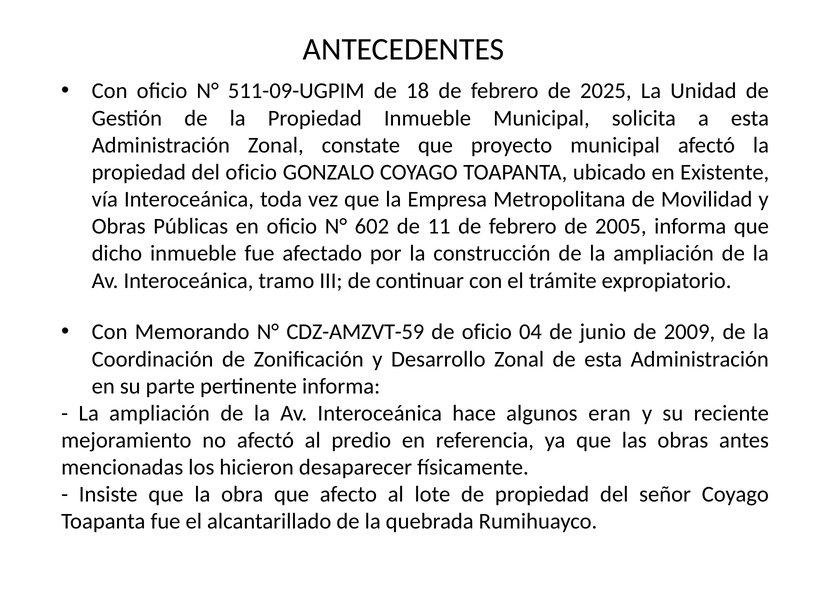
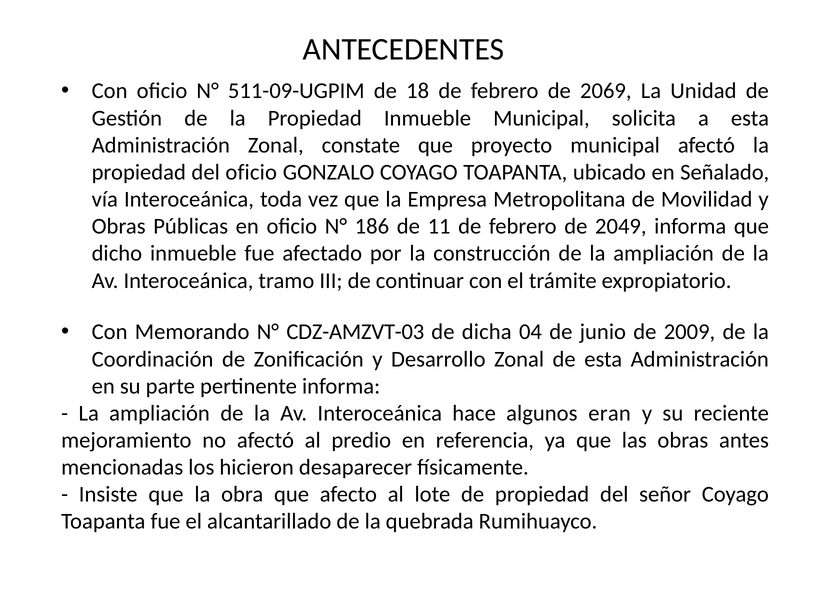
2025: 2025 -> 2069
Existente: Existente -> Señalado
602: 602 -> 186
2005: 2005 -> 2049
CDZ-AMZVT-59: CDZ-AMZVT-59 -> CDZ-AMZVT-03
de oficio: oficio -> dicha
